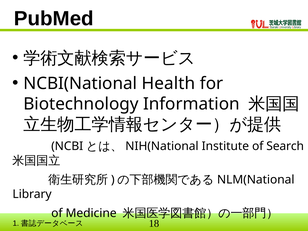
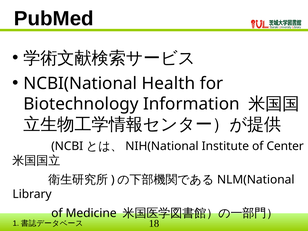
Search: Search -> Center
